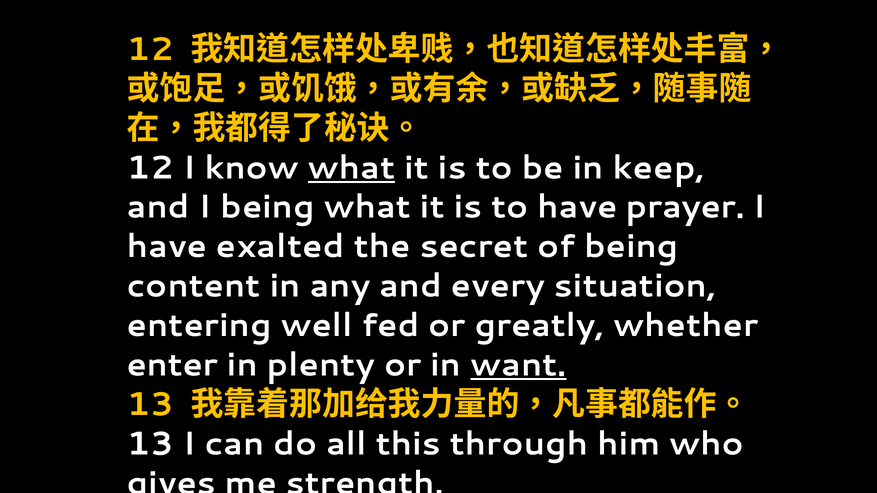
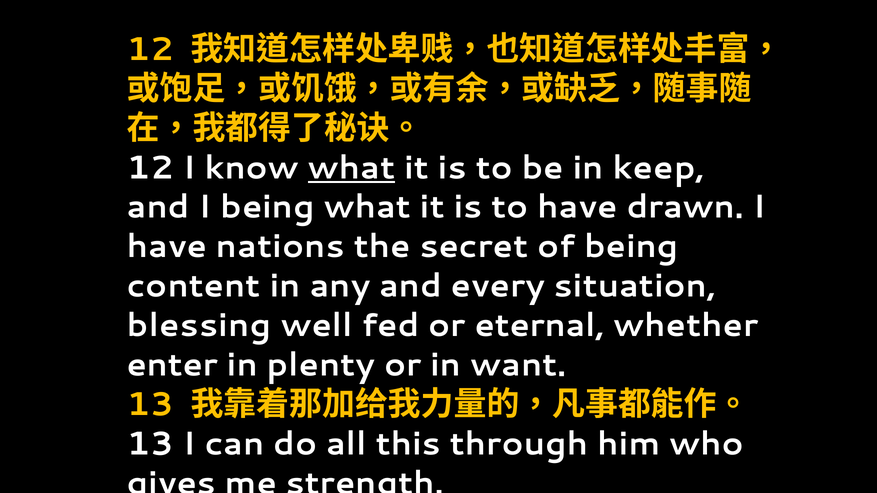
prayer: prayer -> drawn
exalted: exalted -> nations
entering: entering -> blessing
greatly: greatly -> eternal
want underline: present -> none
